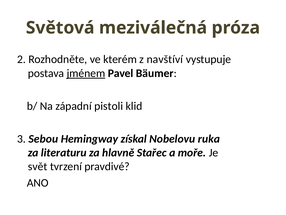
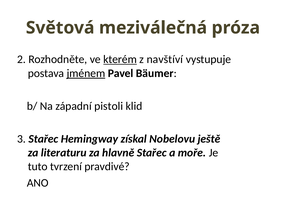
kterém underline: none -> present
3 Sebou: Sebou -> Stařec
ruka: ruka -> ještě
svět: svět -> tuto
